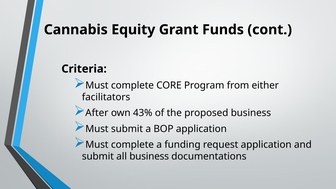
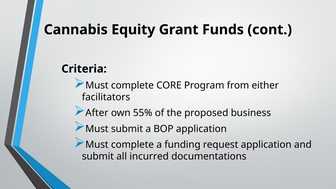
43%: 43% -> 55%
all business: business -> incurred
